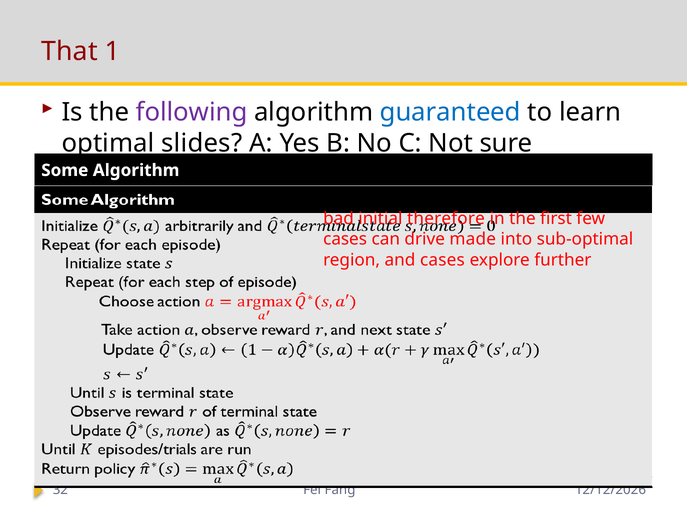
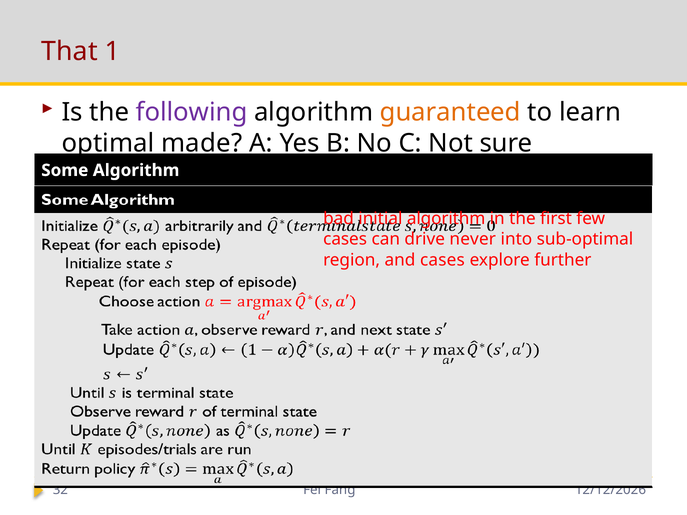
guaranteed colour: blue -> orange
slides: slides -> made
initial therefore: therefore -> algorithm
made: made -> never
